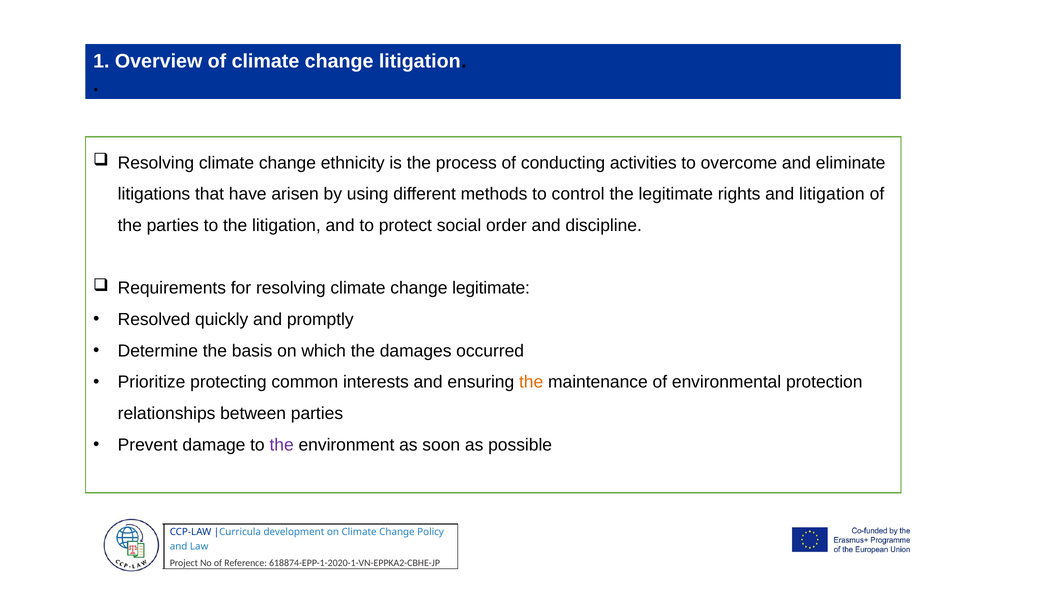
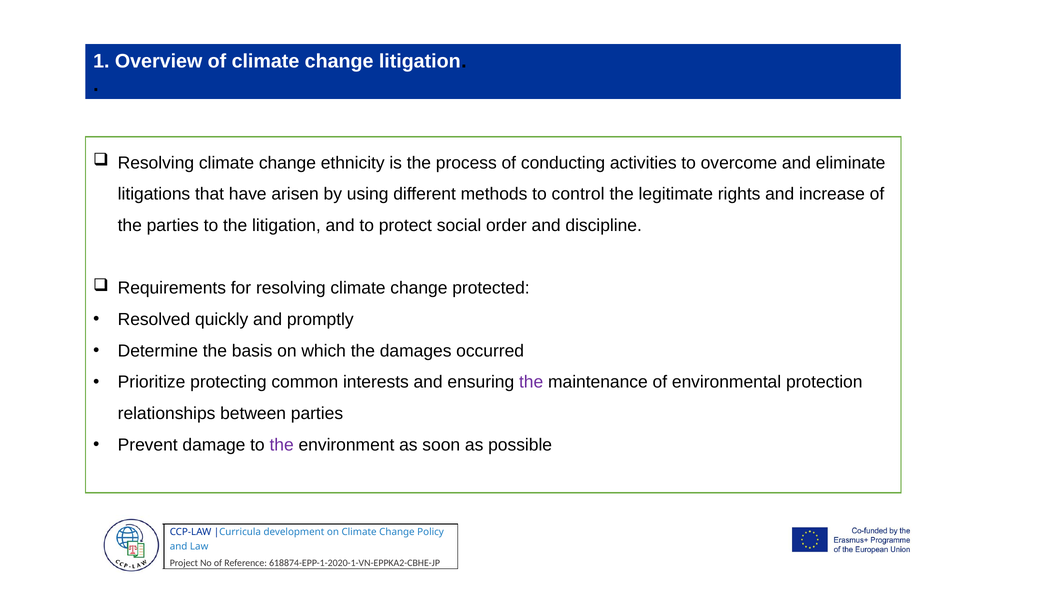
and litigation: litigation -> increase
change legitimate: legitimate -> protected
the at (531, 383) colour: orange -> purple
